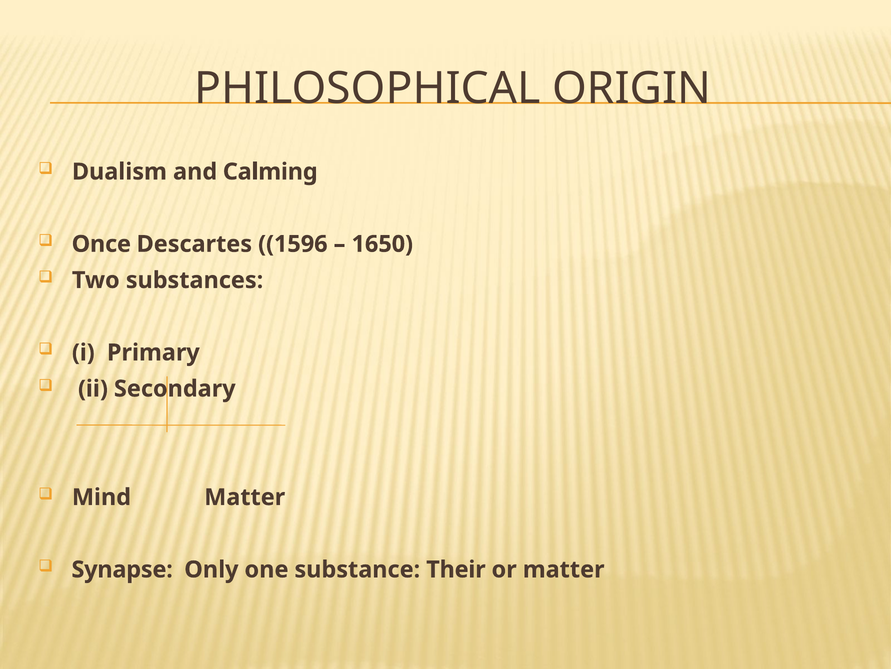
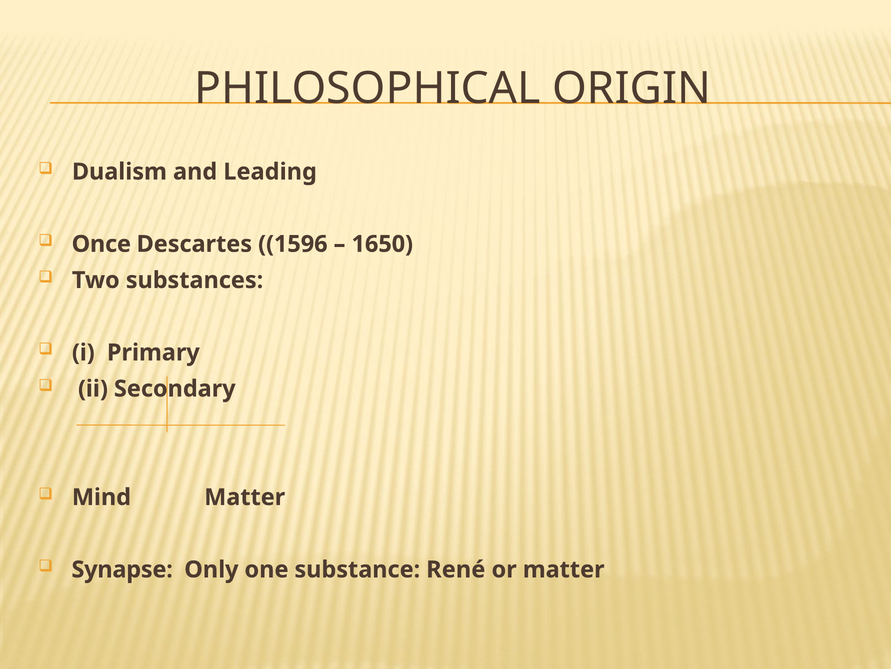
Calming: Calming -> Leading
Their: Their -> René
